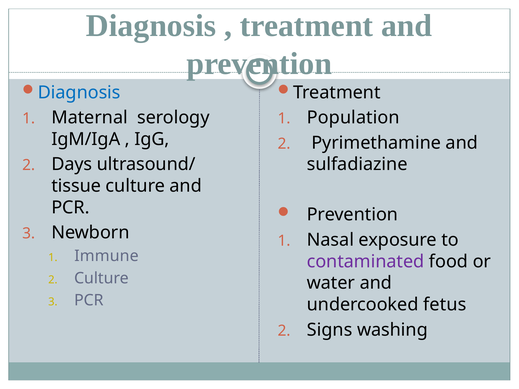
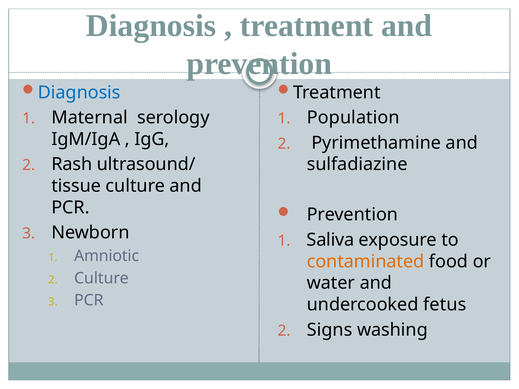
Days: Days -> Rash
Nasal: Nasal -> Saliva
Immune: Immune -> Amniotic
contaminated colour: purple -> orange
